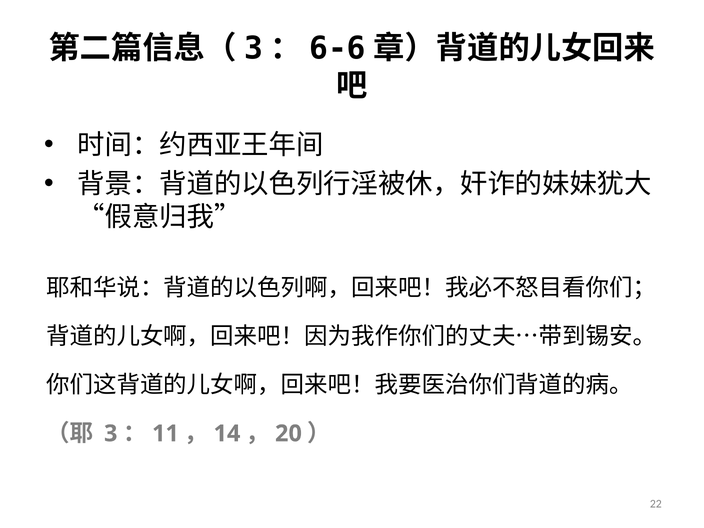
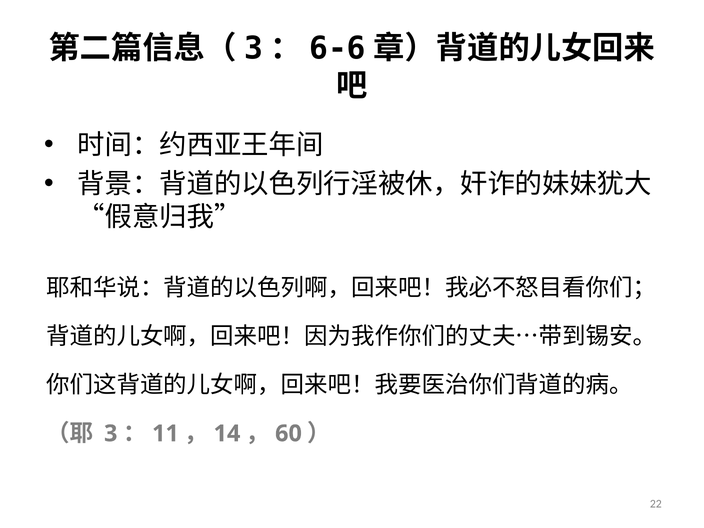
20: 20 -> 60
